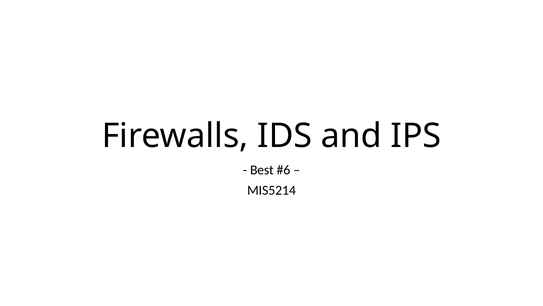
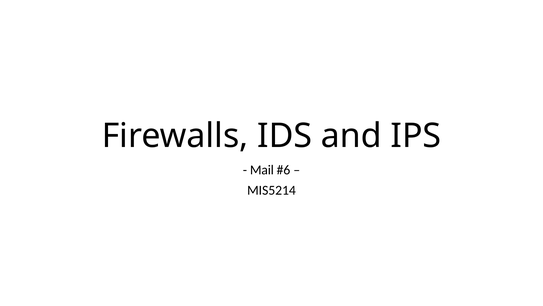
Best: Best -> Mail
